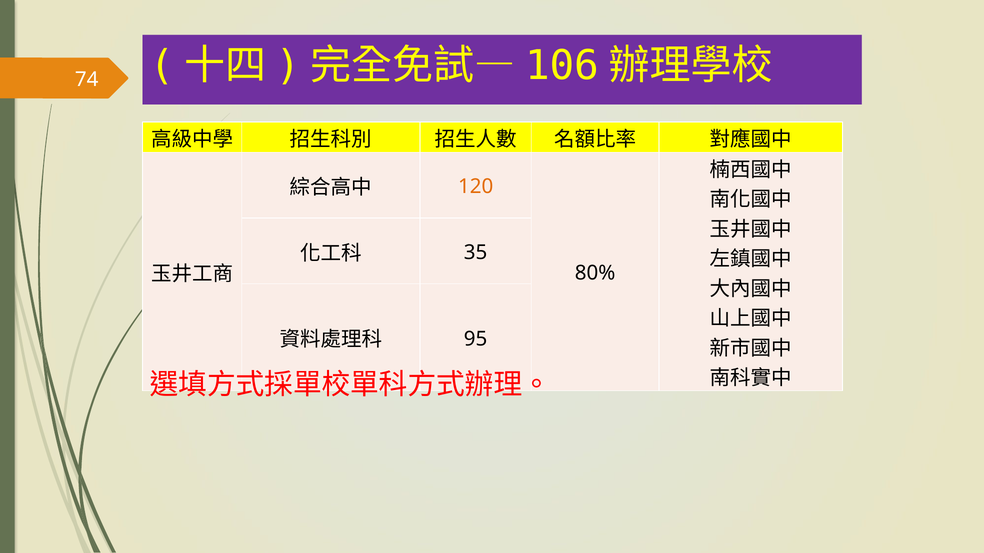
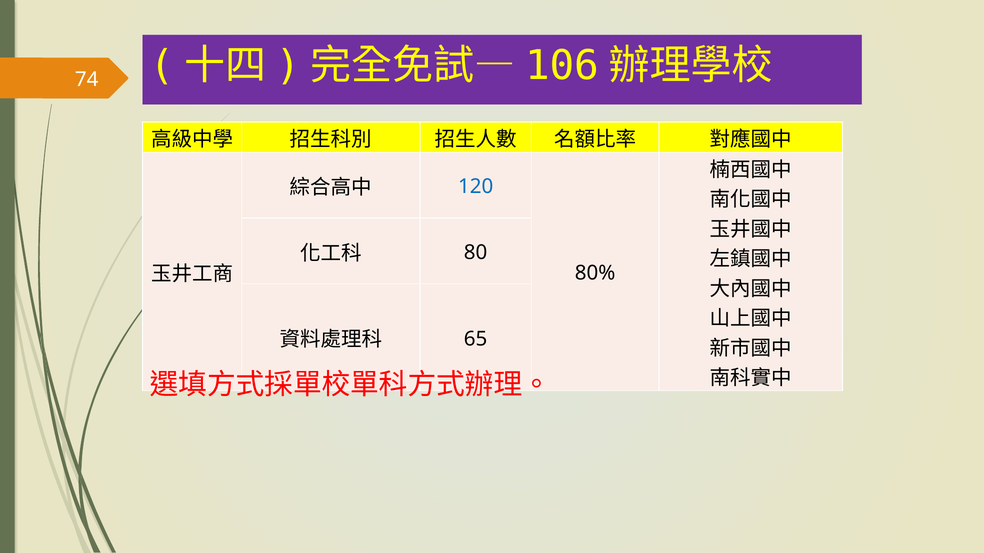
120 colour: orange -> blue
35: 35 -> 80
95: 95 -> 65
